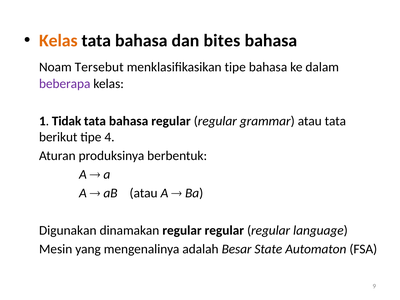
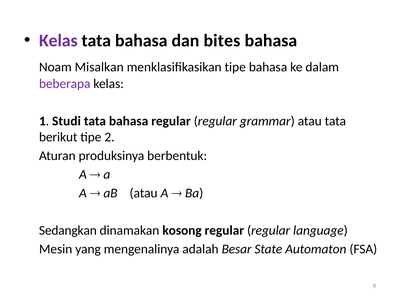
Kelas at (58, 41) colour: orange -> purple
Tersebut: Tersebut -> Misalkan
Tidak: Tidak -> Studi
4: 4 -> 2
Digunakan: Digunakan -> Sedangkan
dinamakan regular: regular -> kosong
